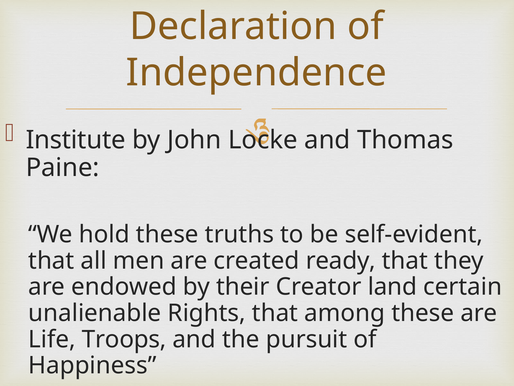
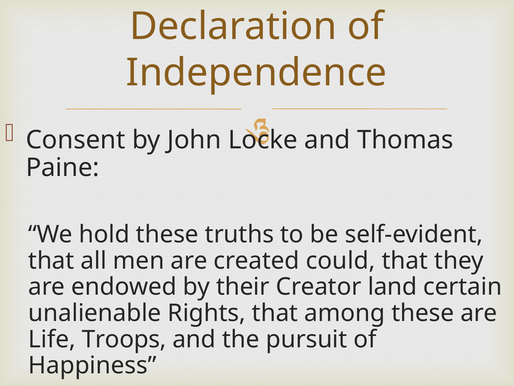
Institute: Institute -> Consent
ready: ready -> could
